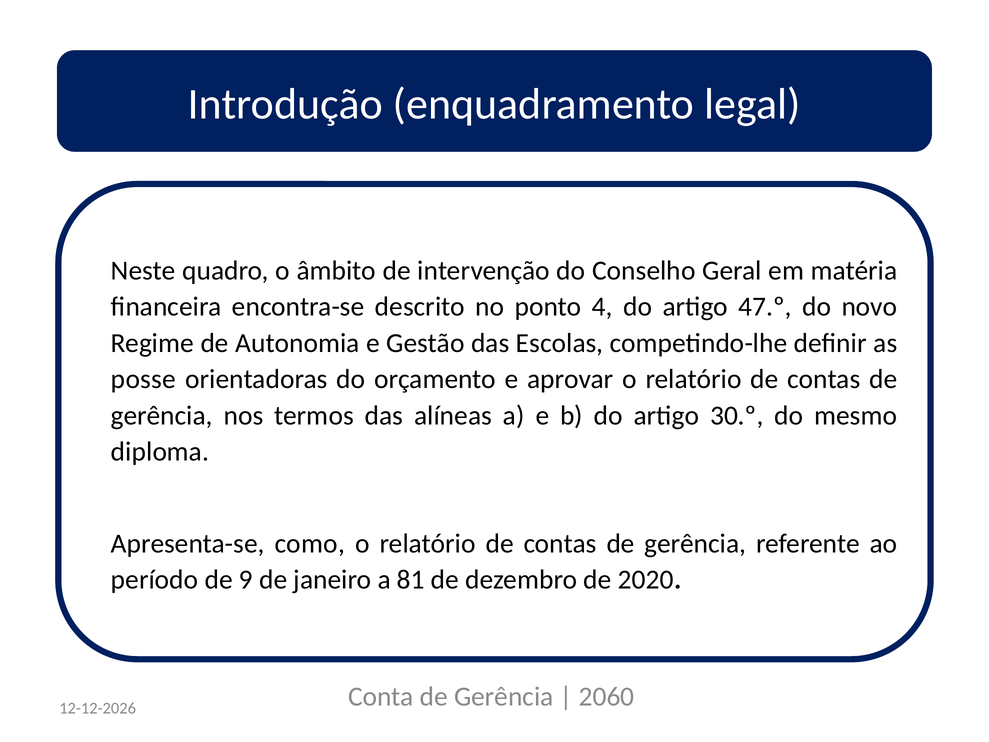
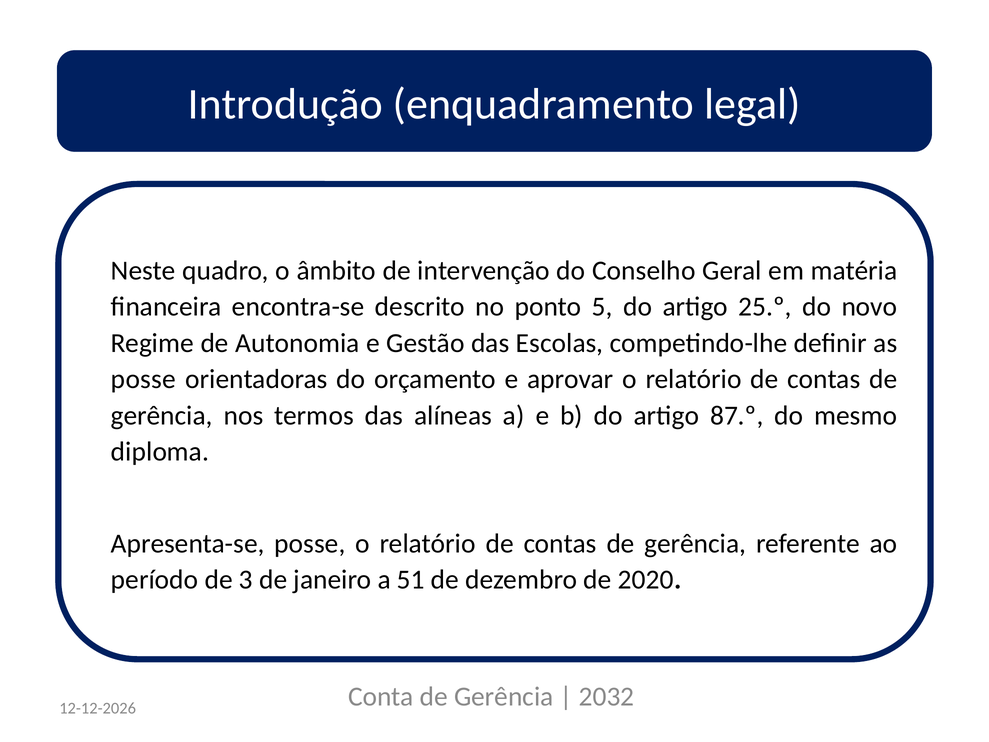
4: 4 -> 5
47.º: 47.º -> 25.º
30.º: 30.º -> 87.º
Apresenta-se como: como -> posse
9: 9 -> 3
81: 81 -> 51
2060: 2060 -> 2032
